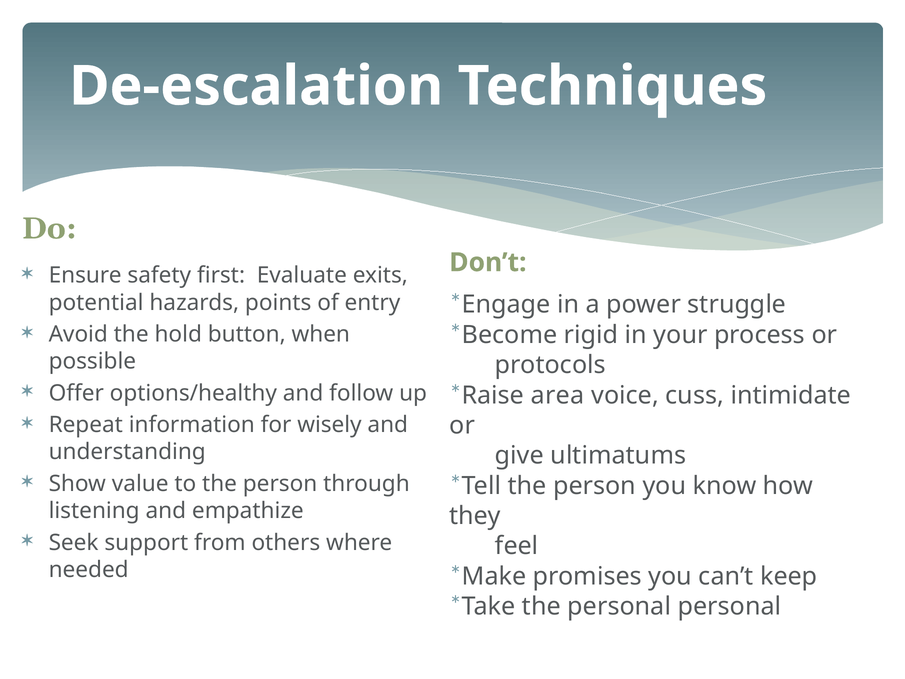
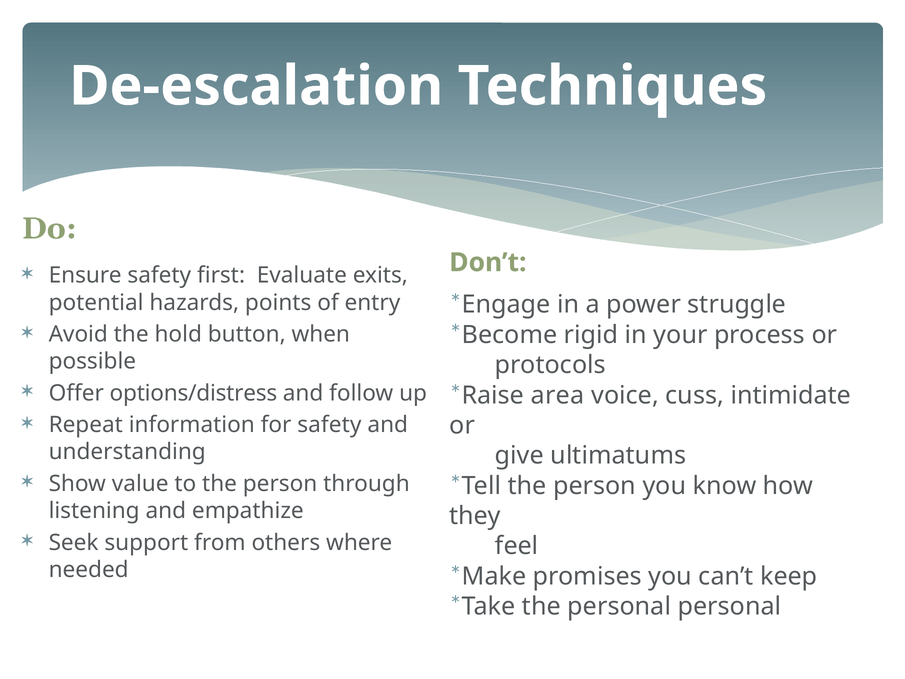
options/healthy: options/healthy -> options/distress
for wisely: wisely -> safety
